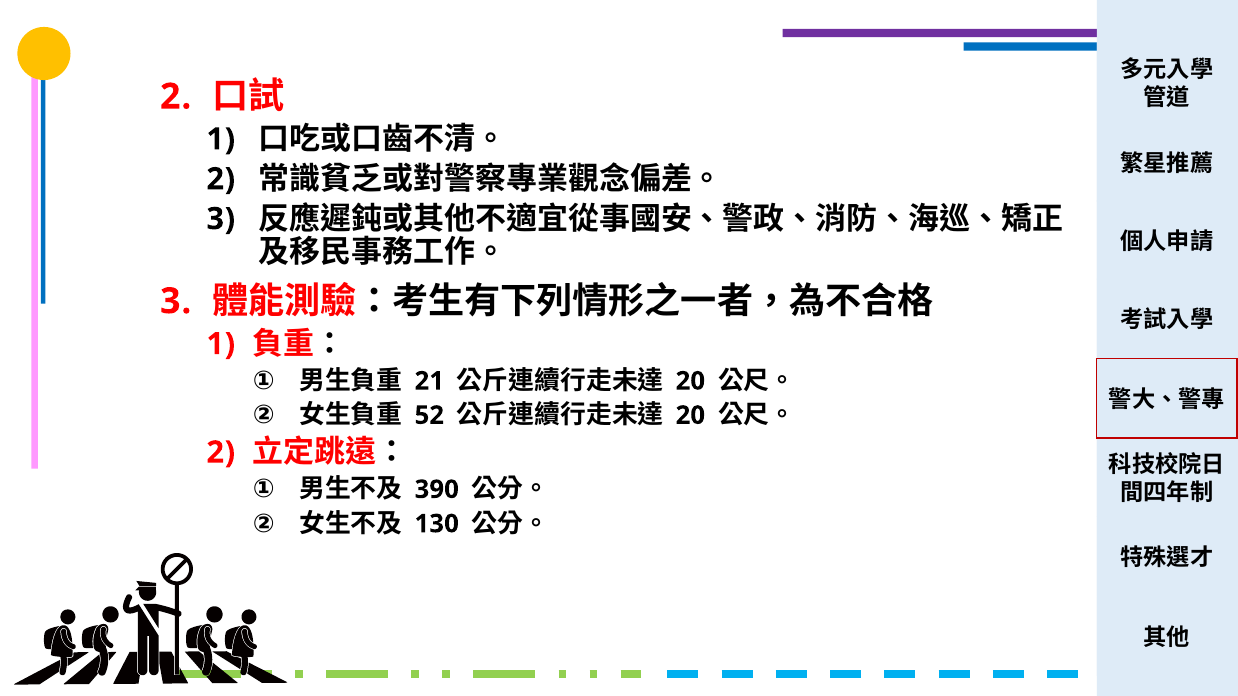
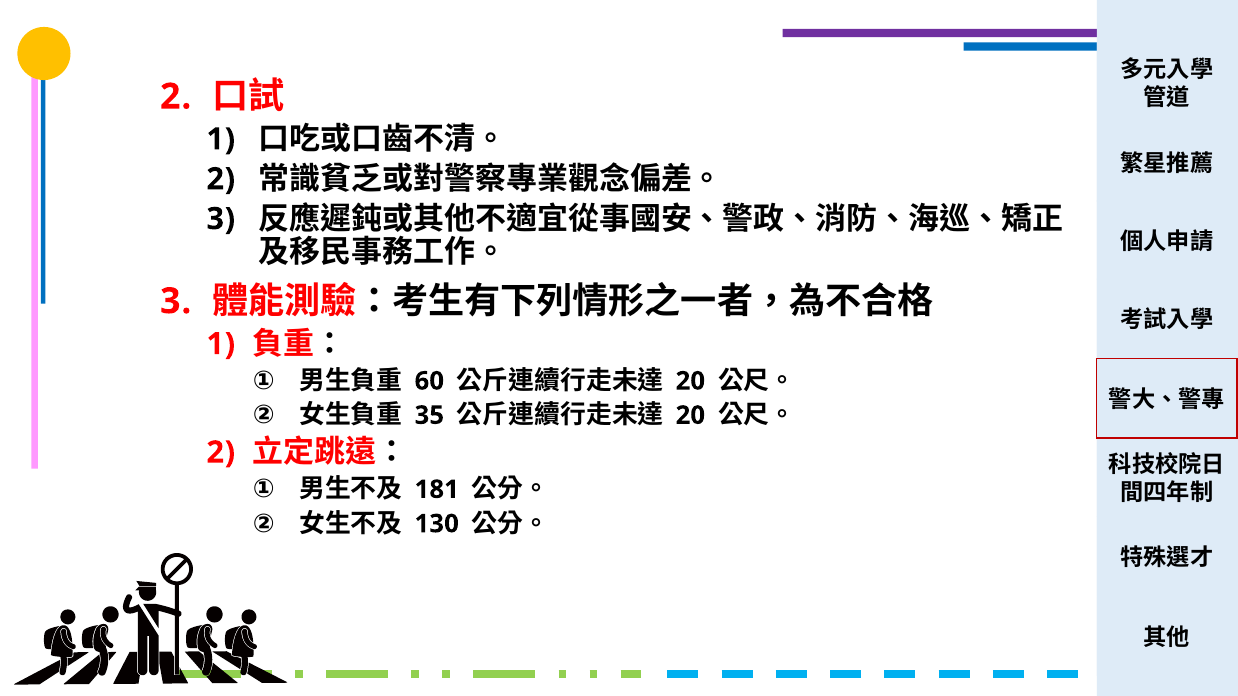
21: 21 -> 60
52: 52 -> 35
390: 390 -> 181
